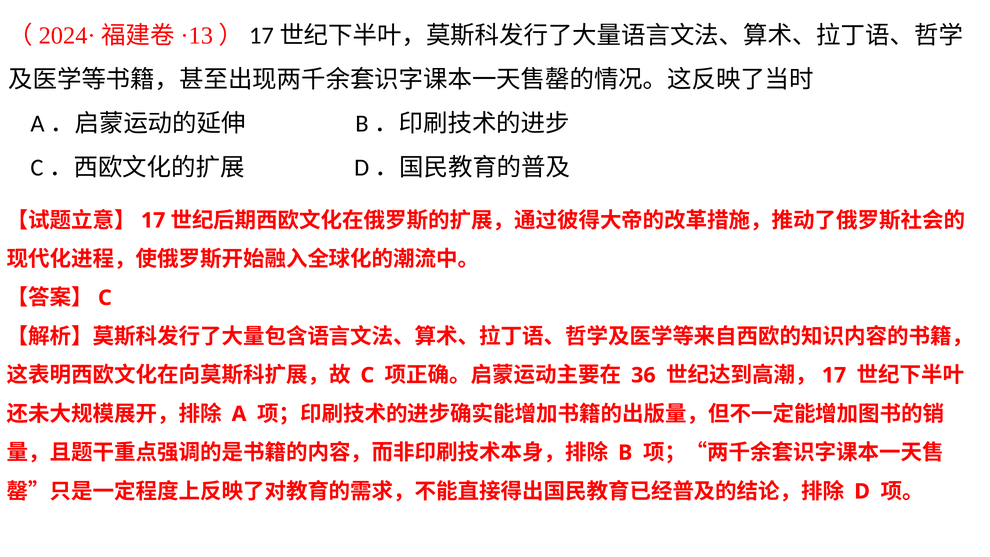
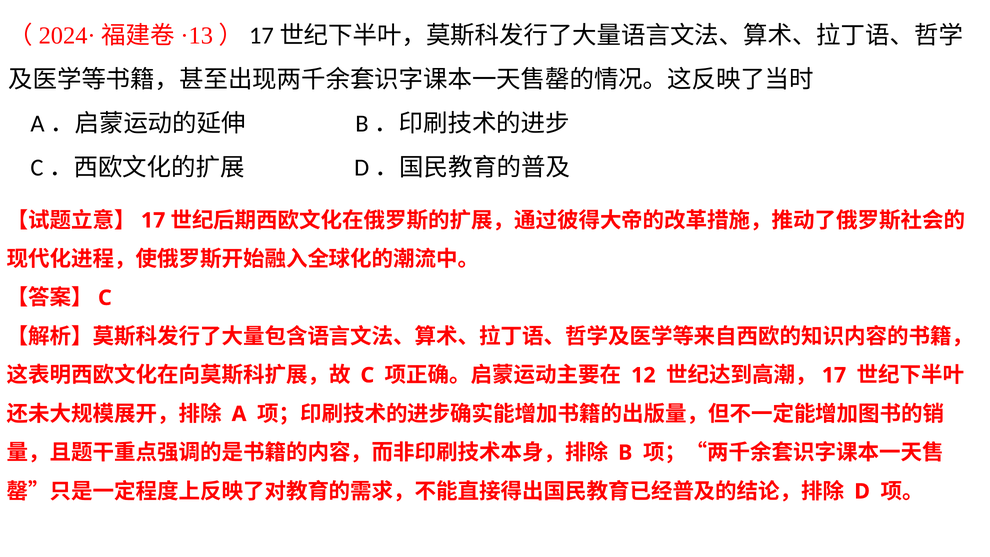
36: 36 -> 12
